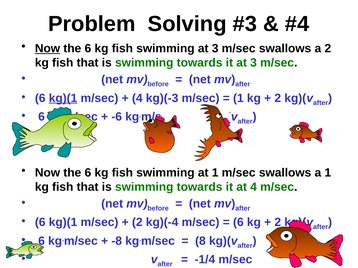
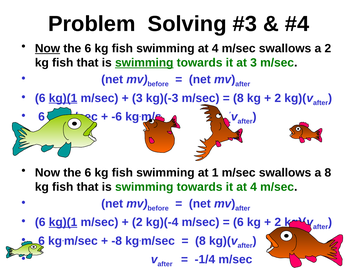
swimming at 3: 3 -> 4
swimming at (144, 63) underline: none -> present
4 at (137, 98): 4 -> 3
1 at (238, 98): 1 -> 8
a 1: 1 -> 8
kg)(1 at (63, 223) underline: none -> present
